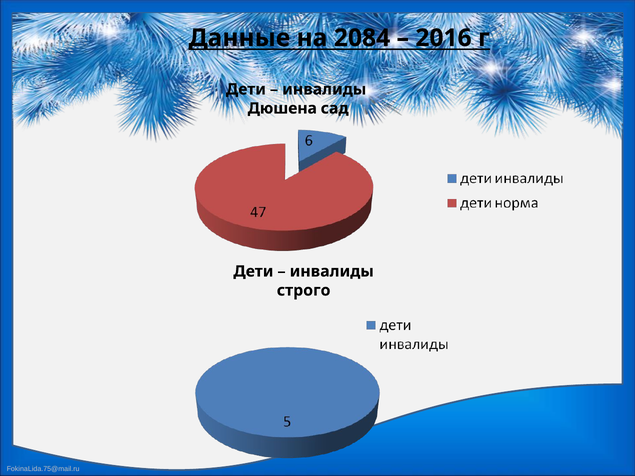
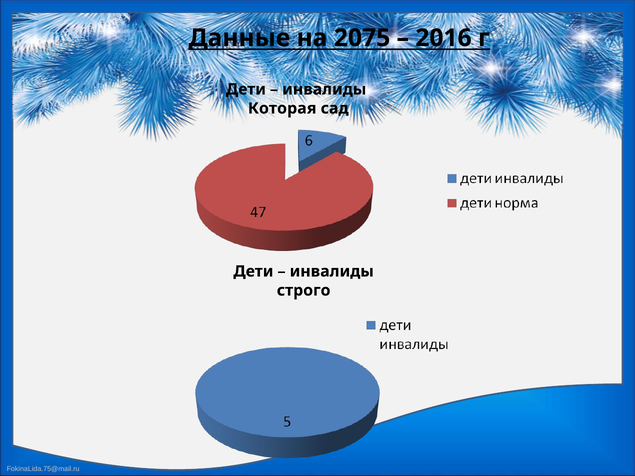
2084: 2084 -> 2075
Дюшена: Дюшена -> Которая
